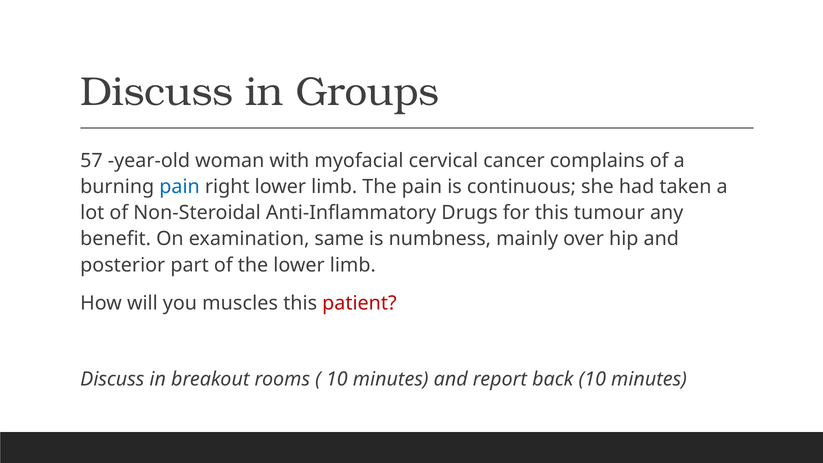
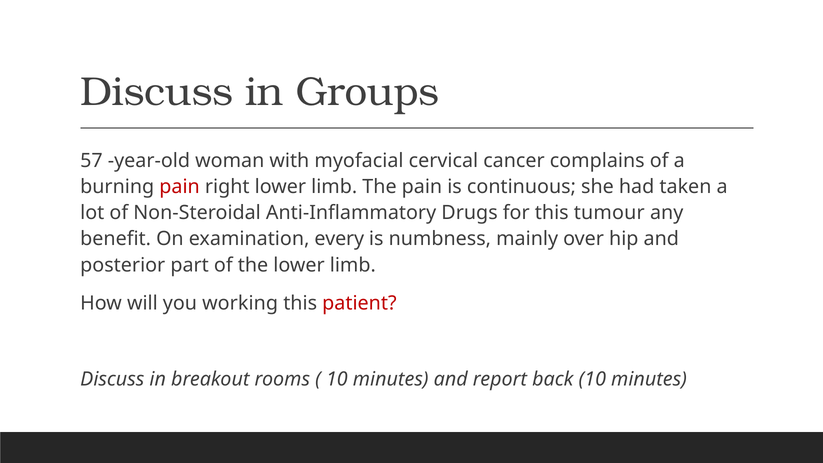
pain at (180, 187) colour: blue -> red
same: same -> every
muscles: muscles -> working
